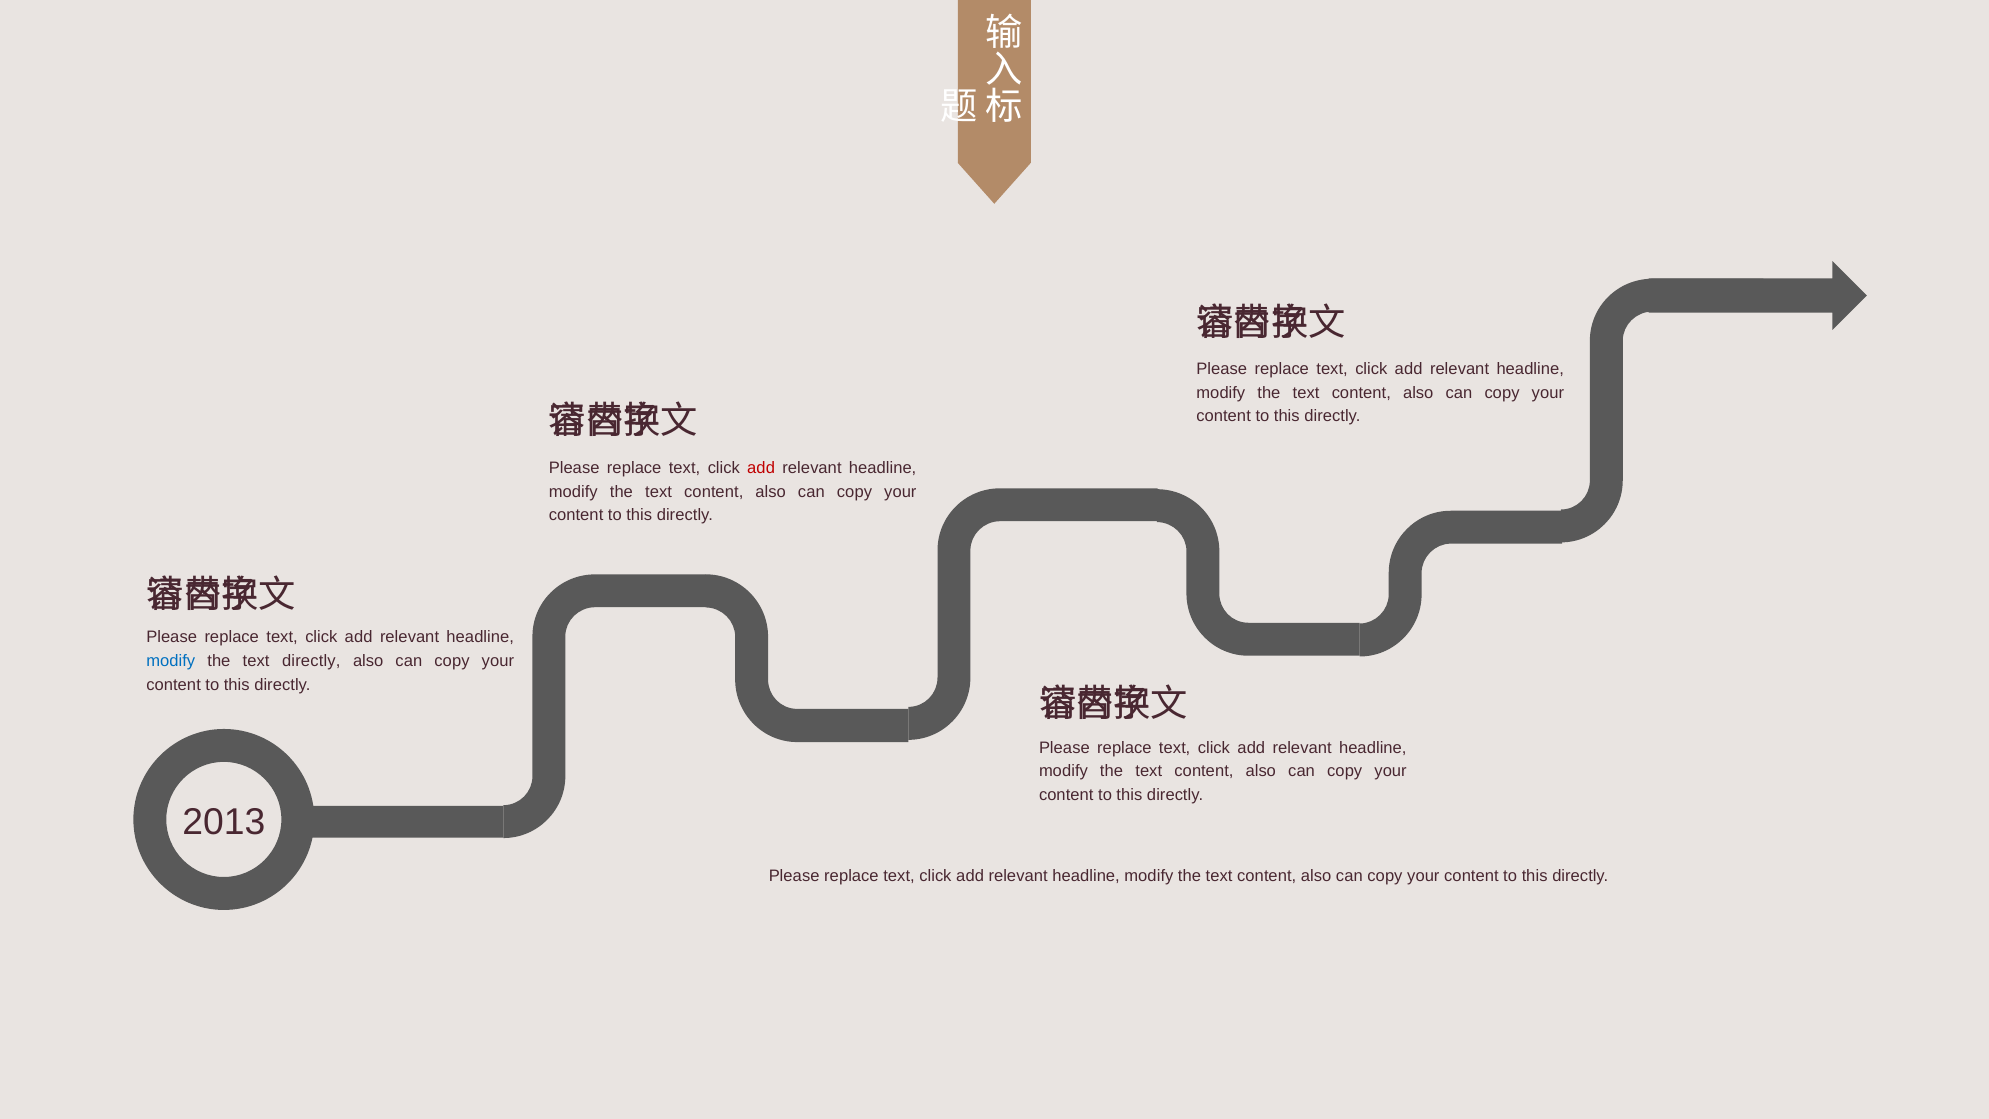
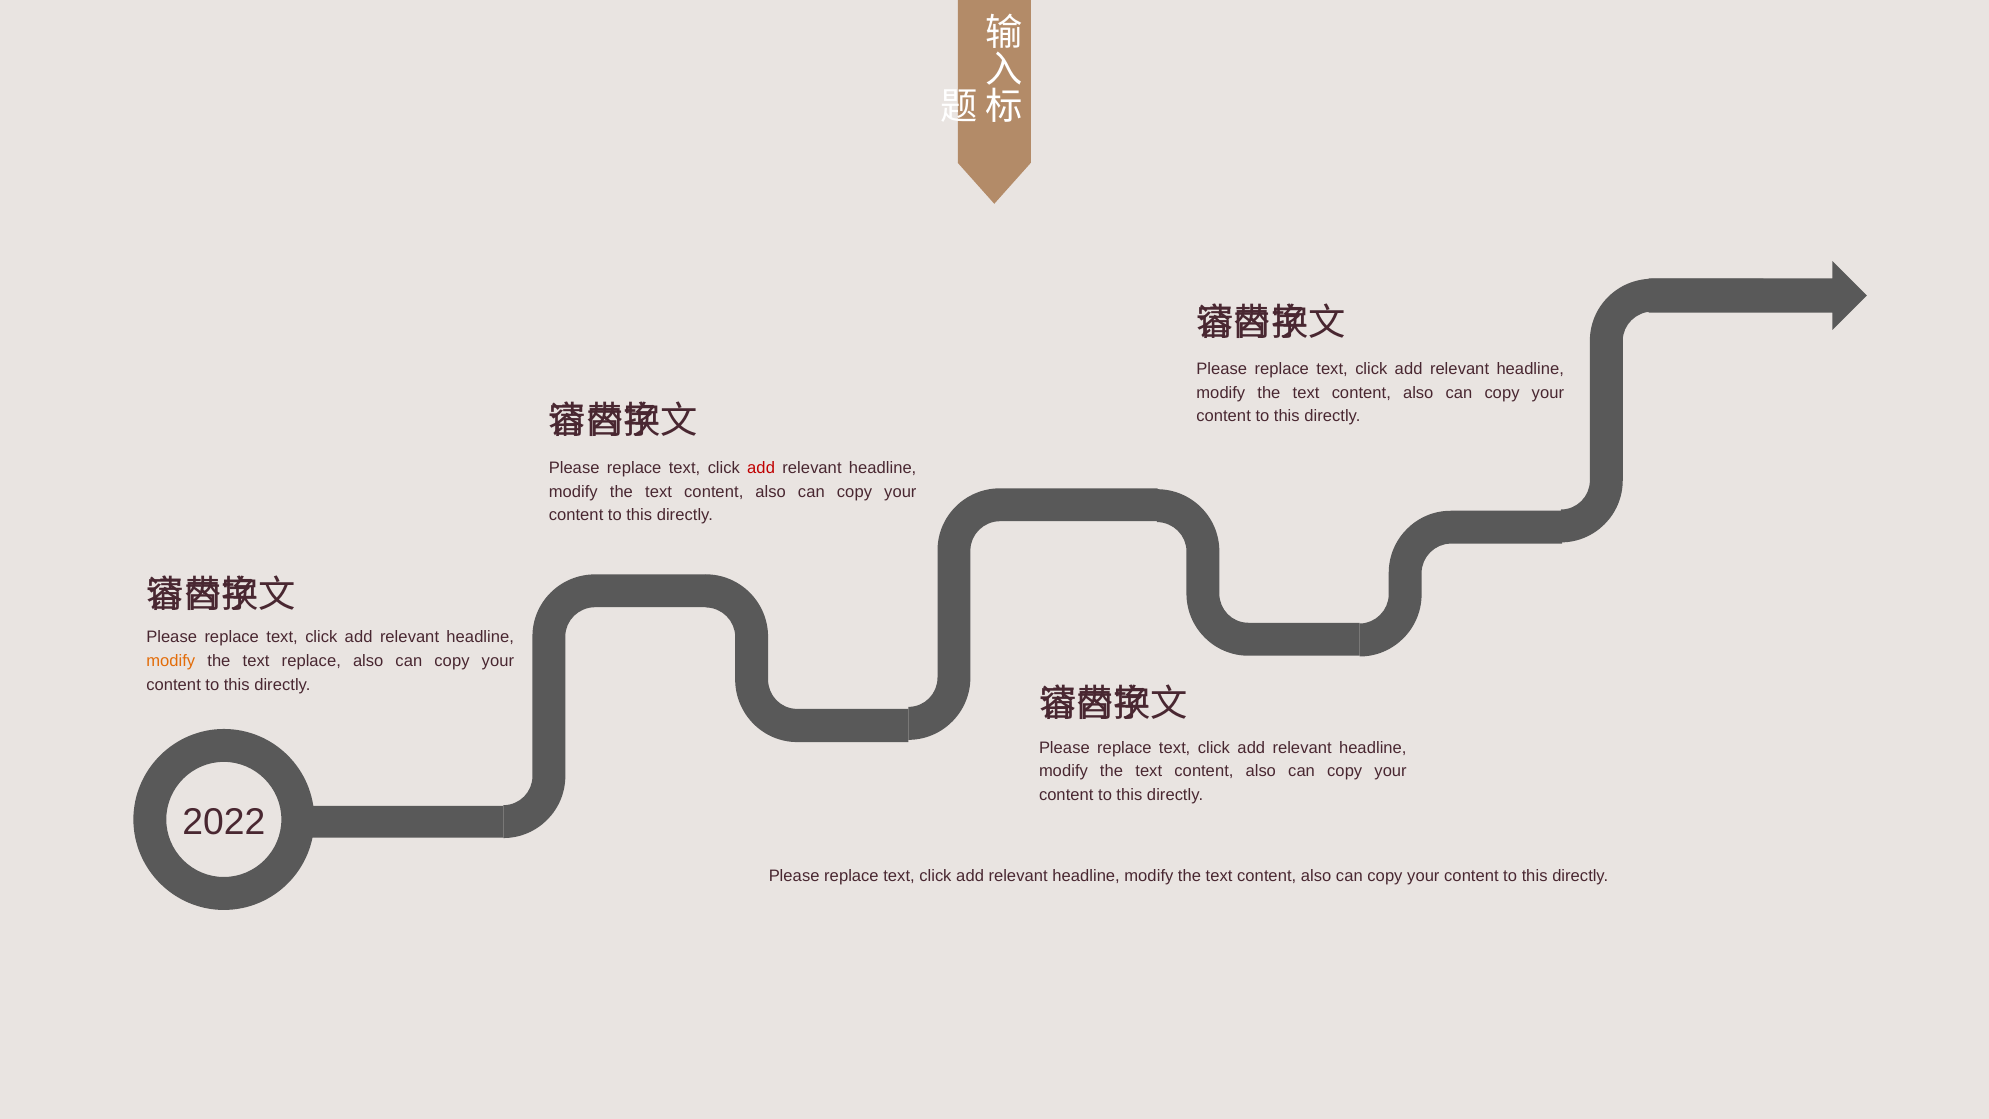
modify at (171, 661) colour: blue -> orange
text directly: directly -> replace
2013: 2013 -> 2022
